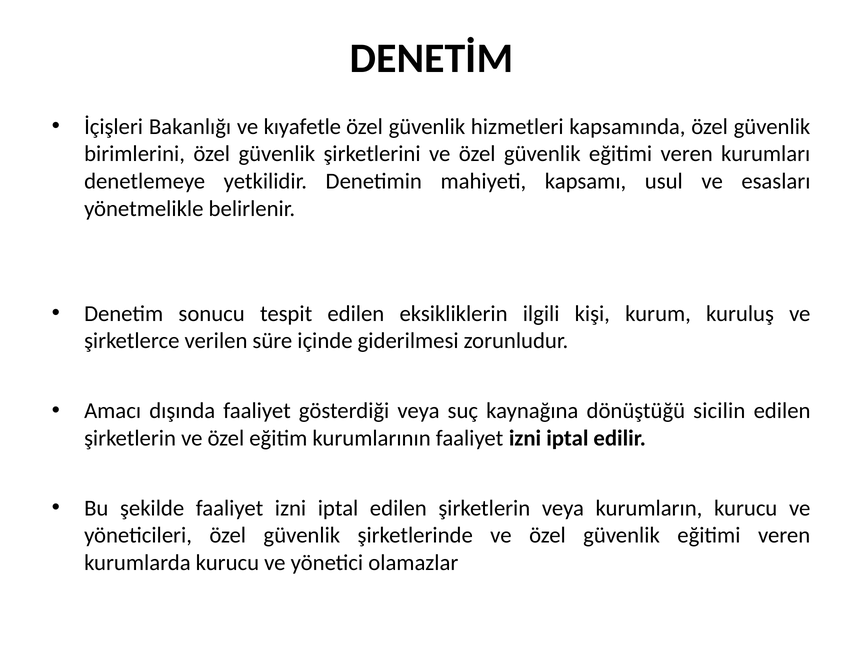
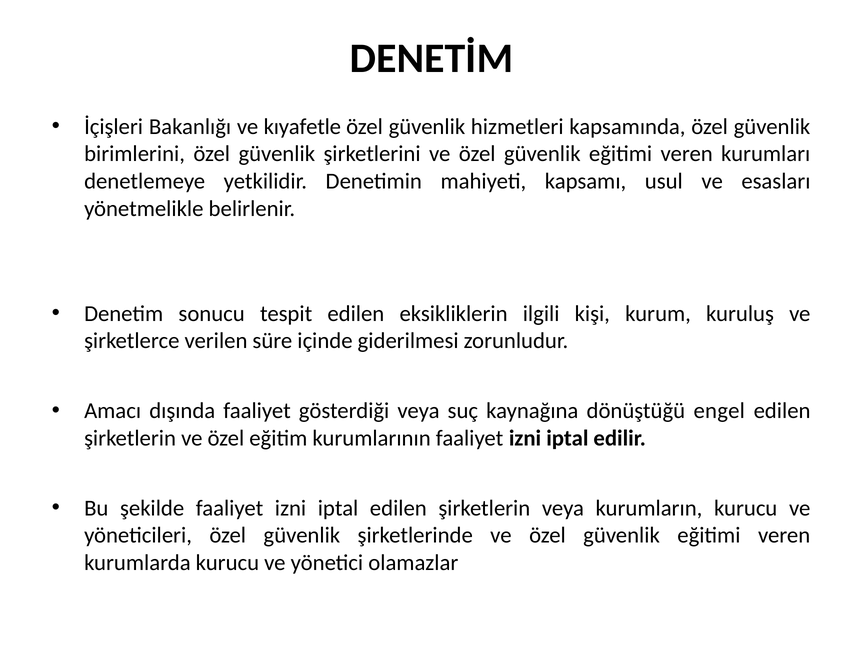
sicilin: sicilin -> engel
